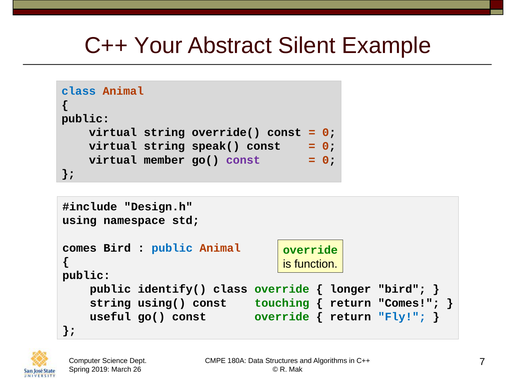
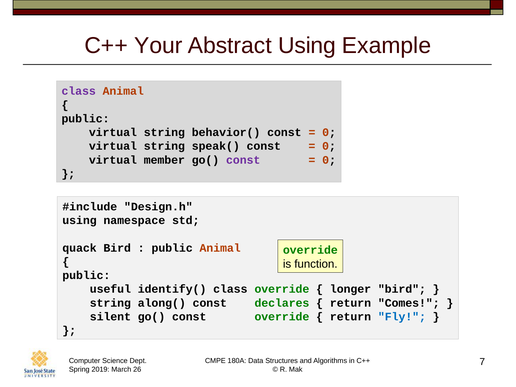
Abstract Silent: Silent -> Using
class at (79, 91) colour: blue -> purple
override(: override( -> behavior(
comes at (80, 248): comes -> quack
public at (172, 248) colour: blue -> black
public at (110, 289): public -> useful
using(: using( -> along(
touching: touching -> declares
useful: useful -> silent
